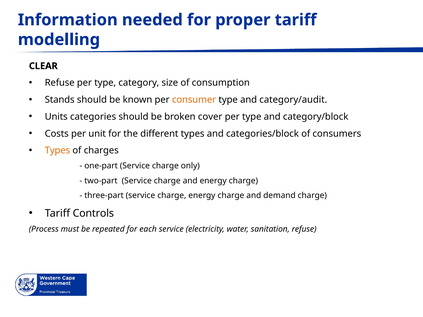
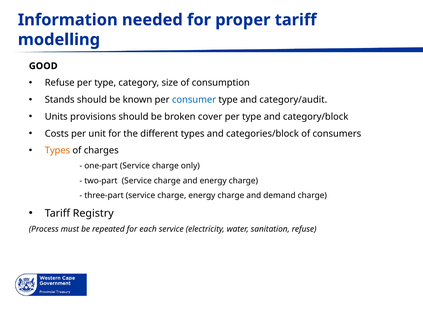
CLEAR: CLEAR -> GOOD
consumer colour: orange -> blue
categories: categories -> provisions
Controls: Controls -> Registry
